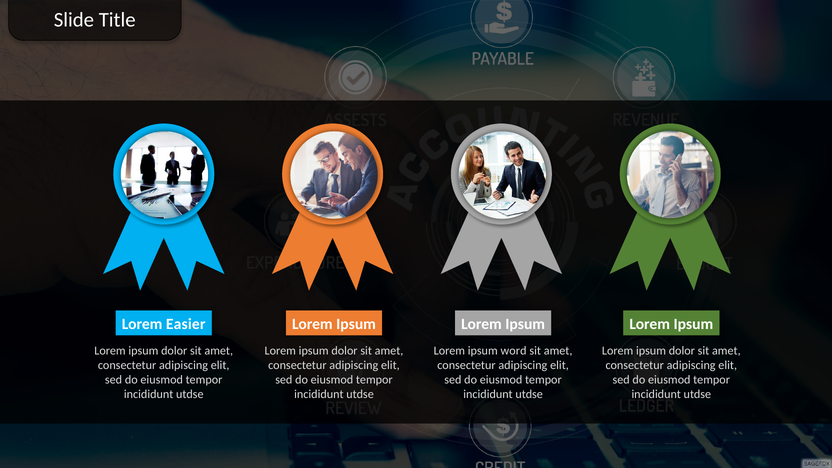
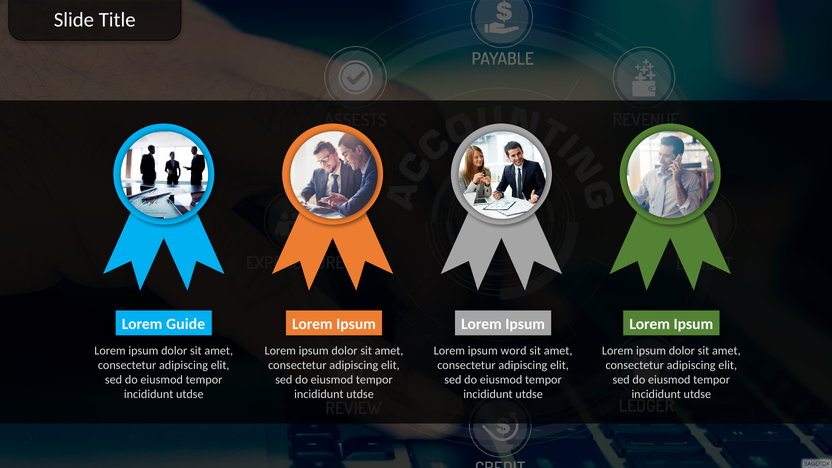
Easier: Easier -> Guide
